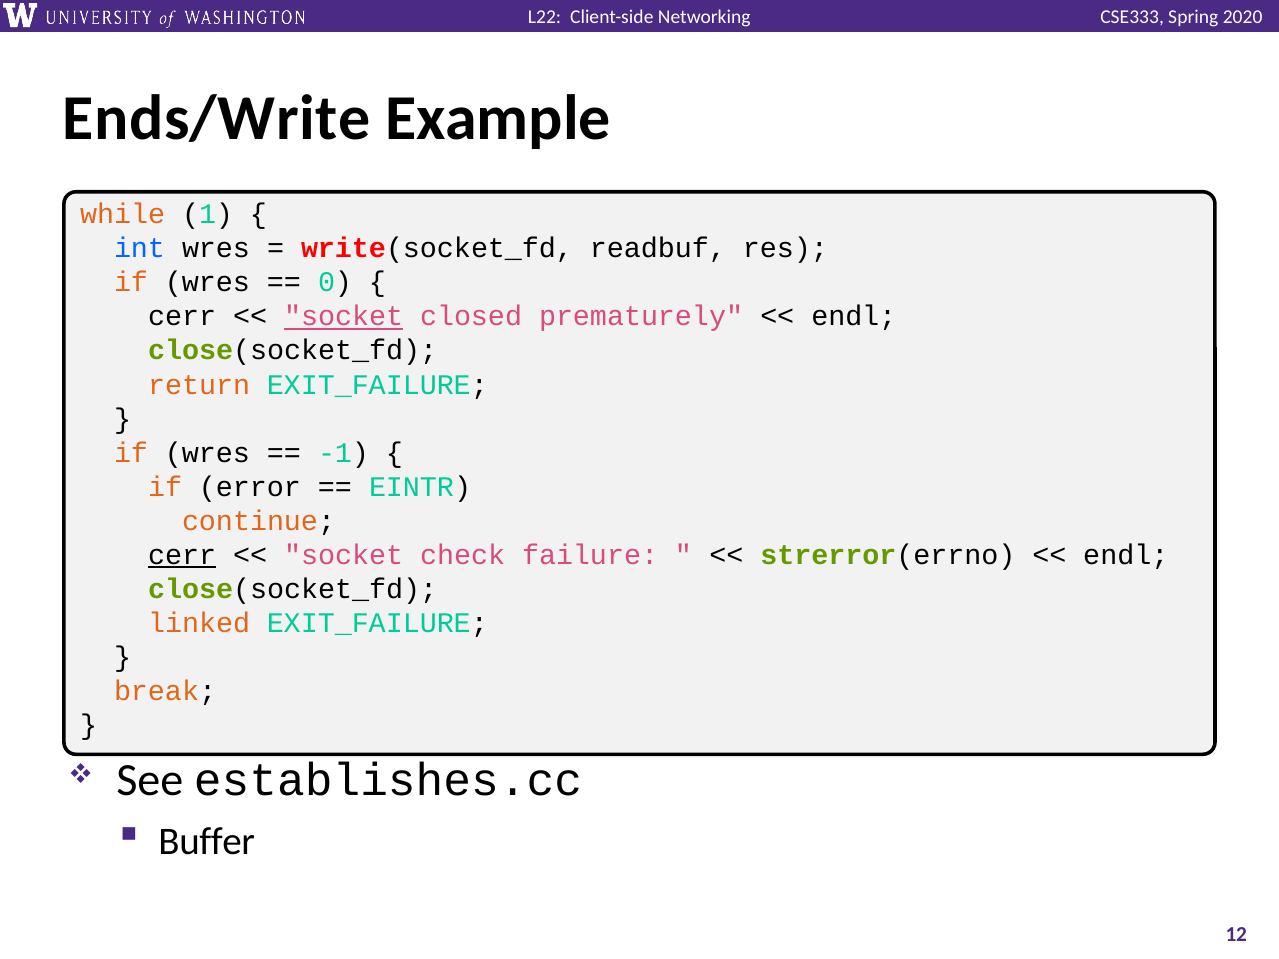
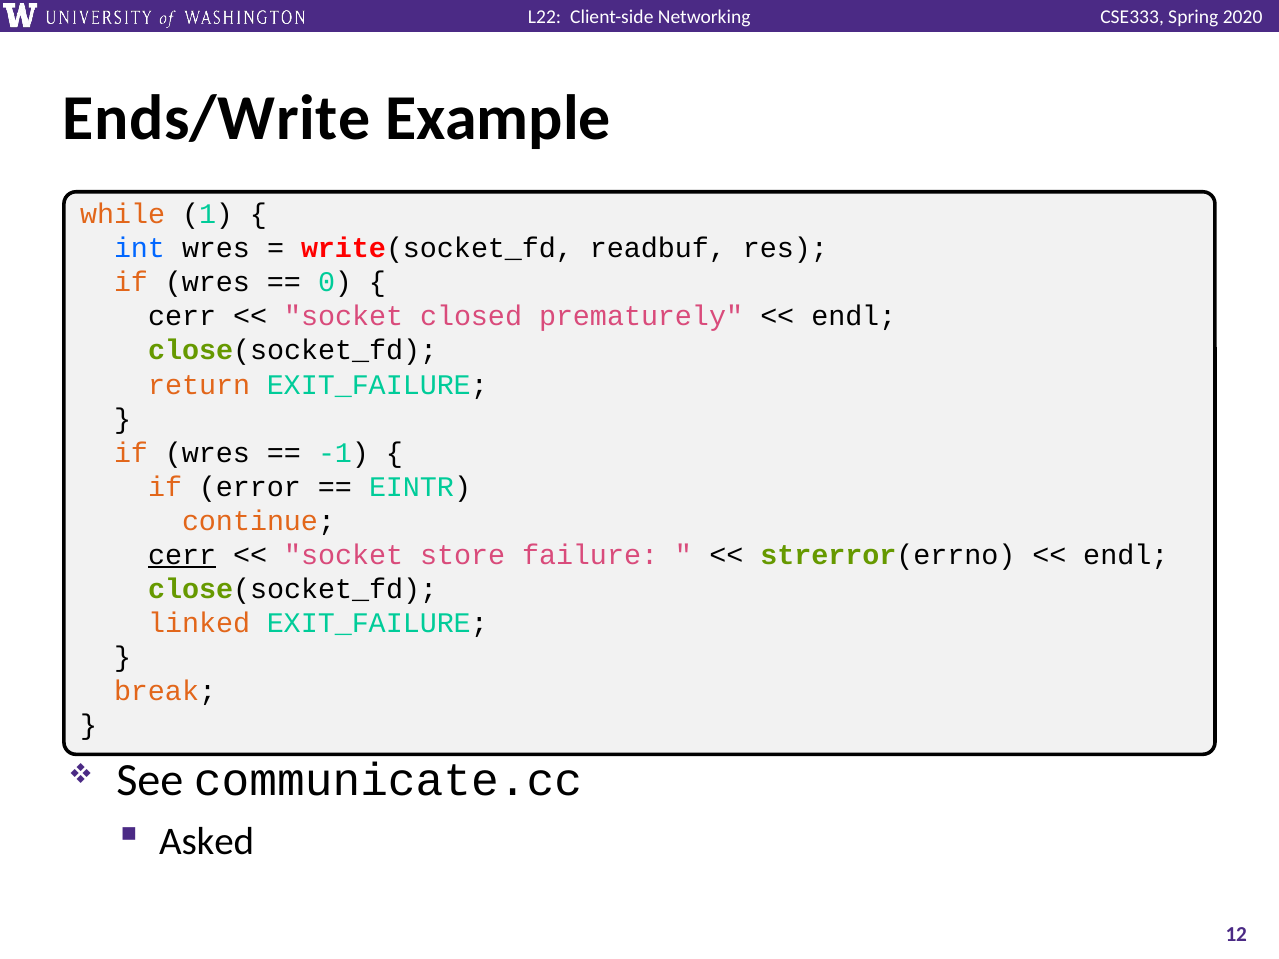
socket at (344, 317) underline: present -> none
check: check -> store
establishes.cc: establishes.cc -> communicate.cc
Buffer: Buffer -> Asked
